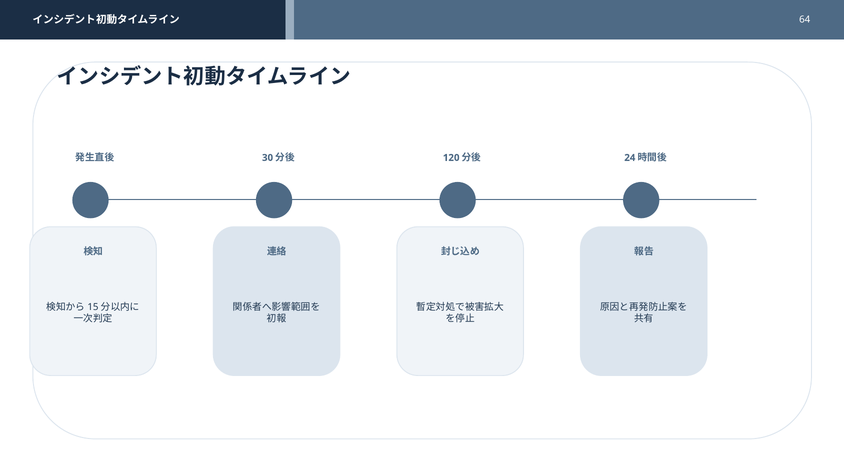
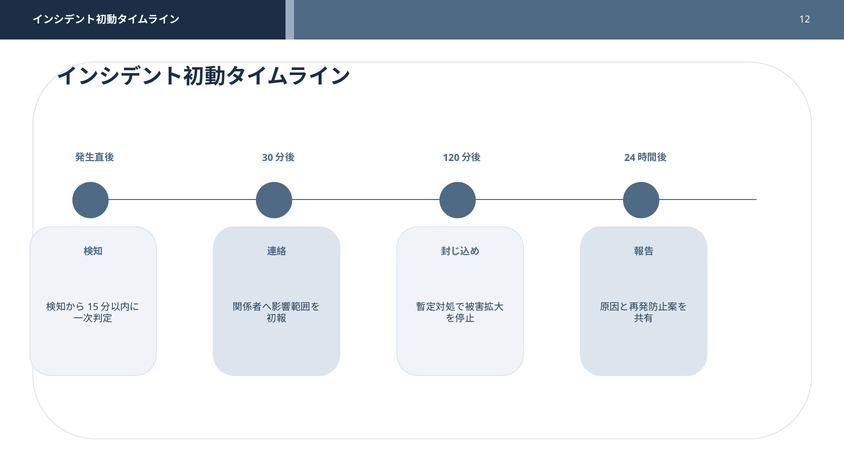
64: 64 -> 12
